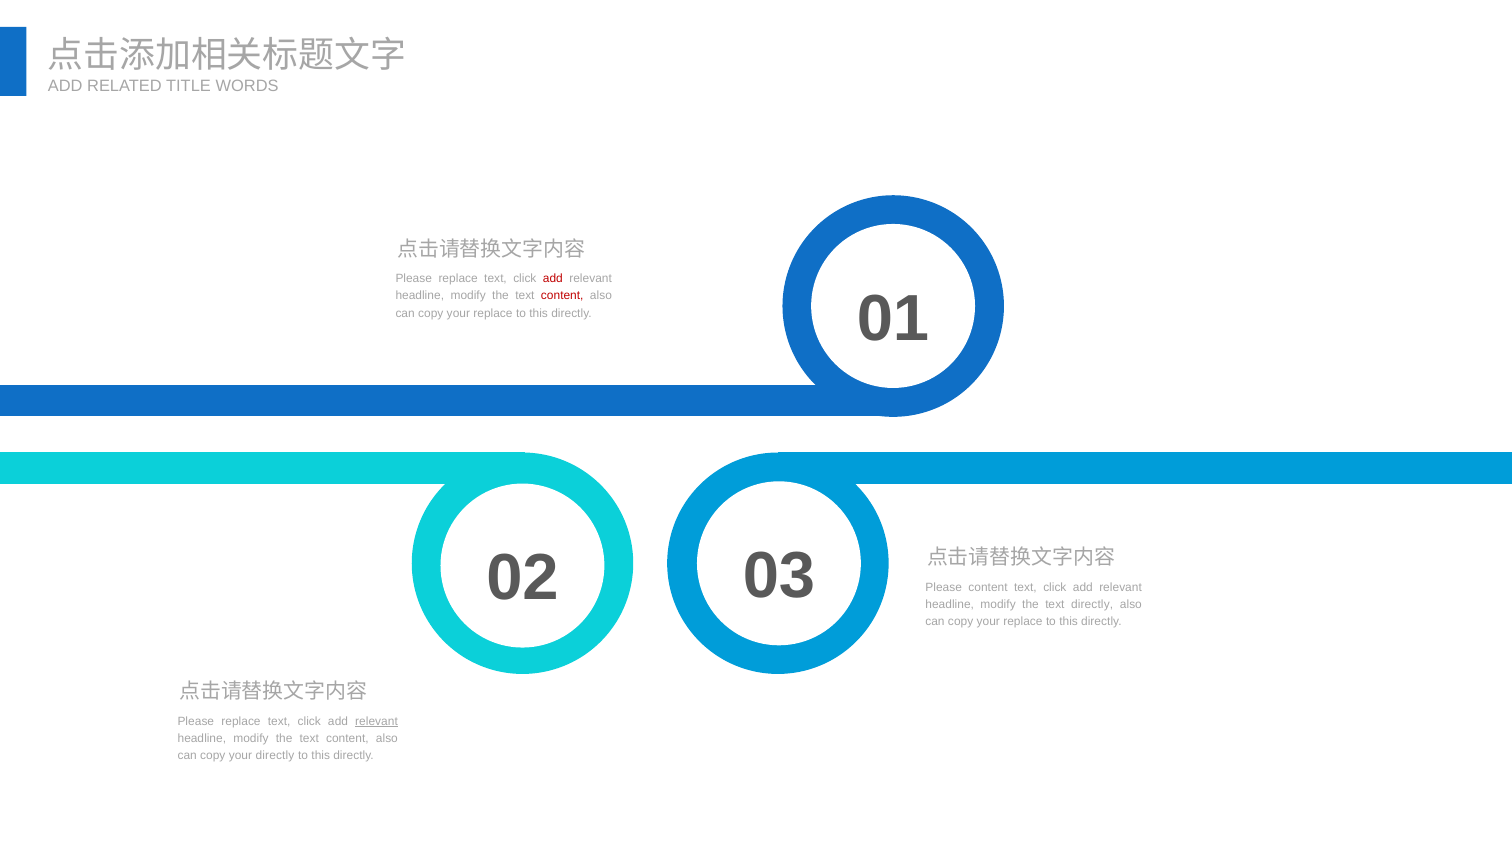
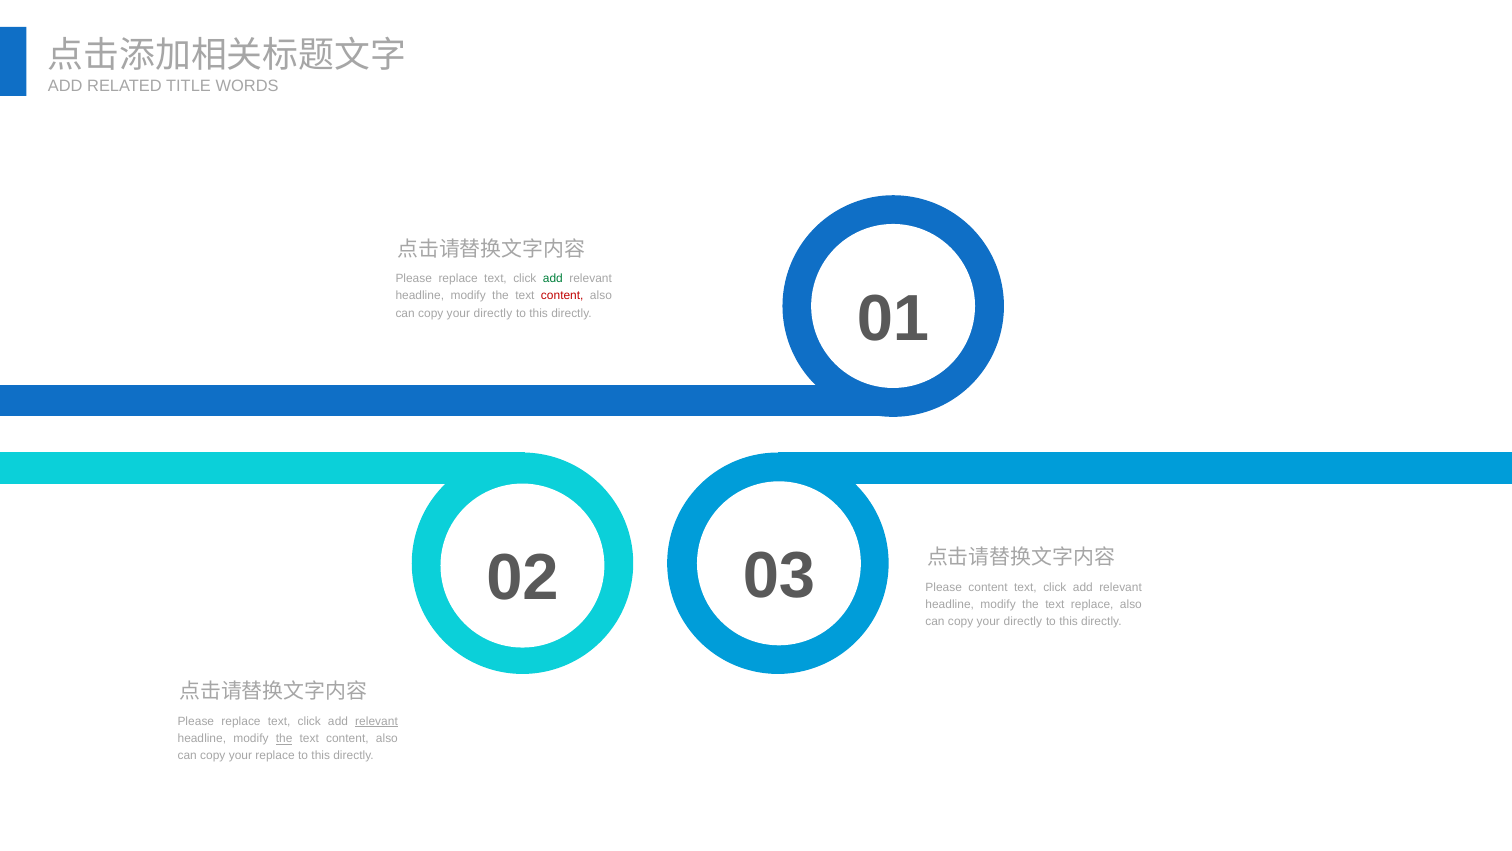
add at (553, 279) colour: red -> green
replace at (493, 313): replace -> directly
text directly: directly -> replace
replace at (1023, 621): replace -> directly
the at (284, 738) underline: none -> present
your directly: directly -> replace
